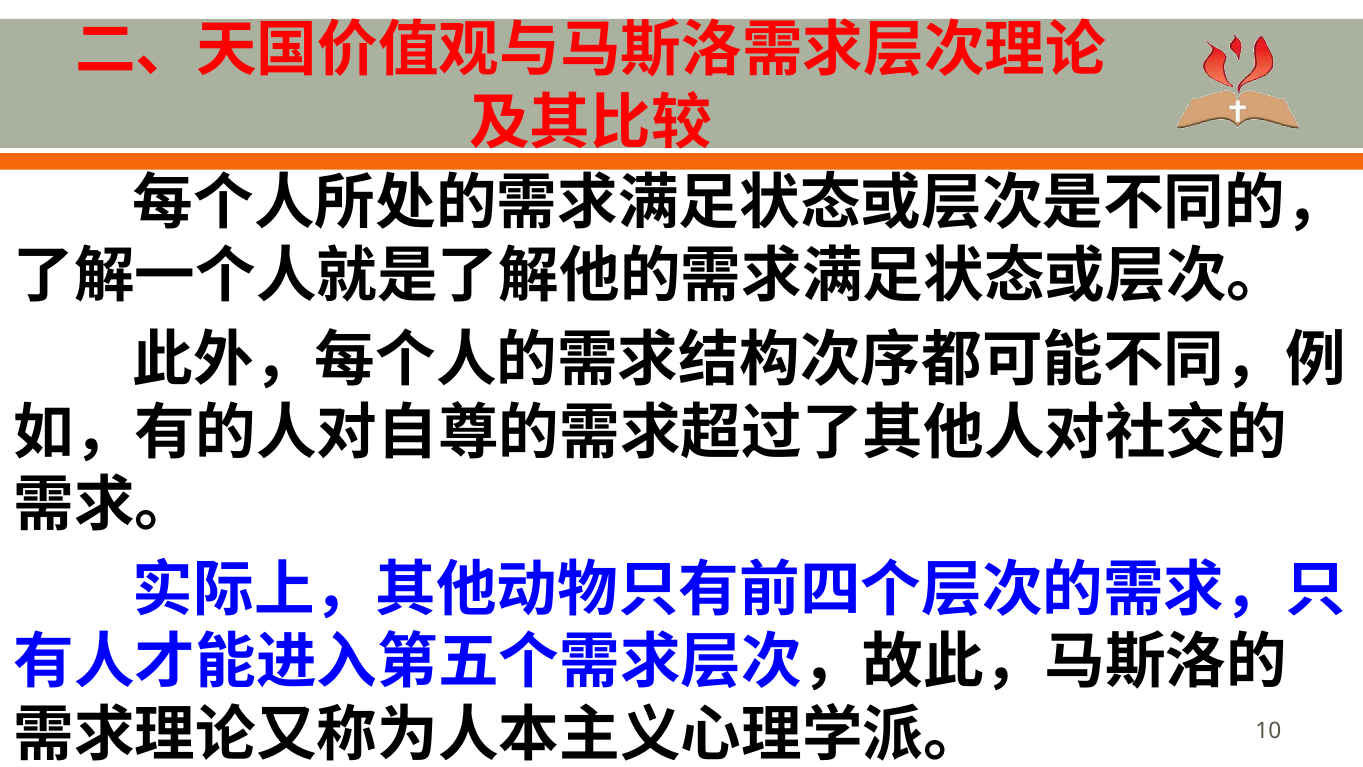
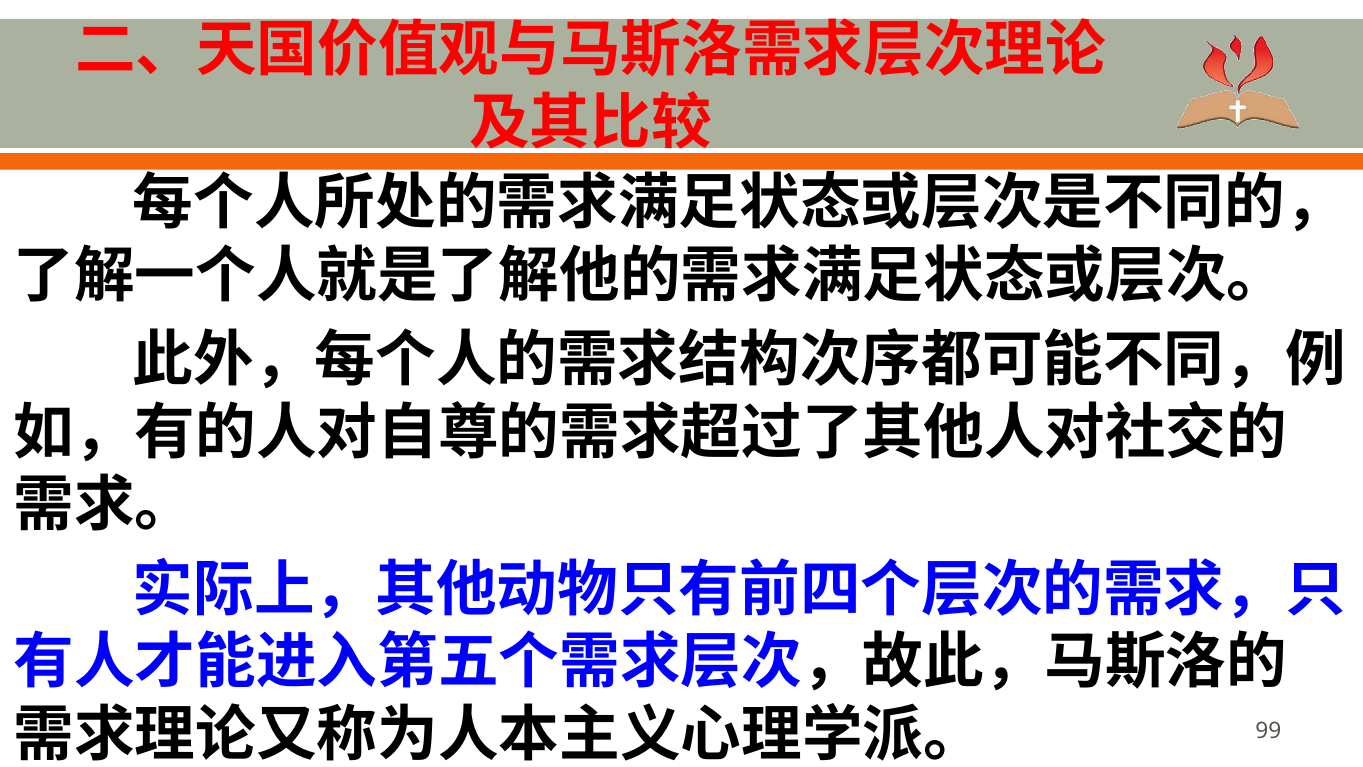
10: 10 -> 99
